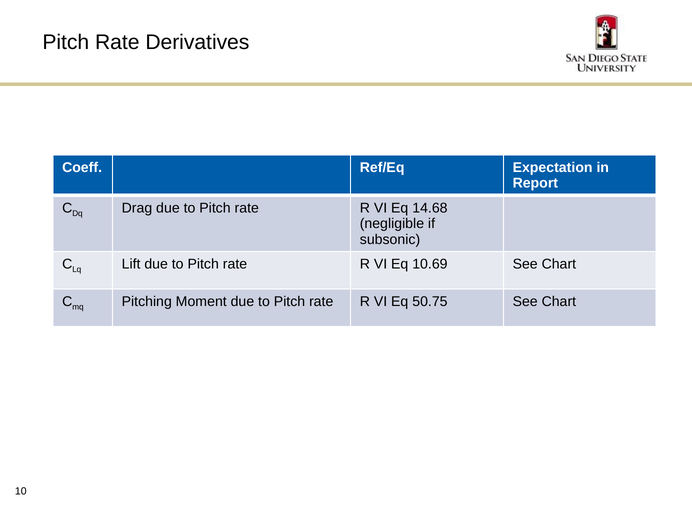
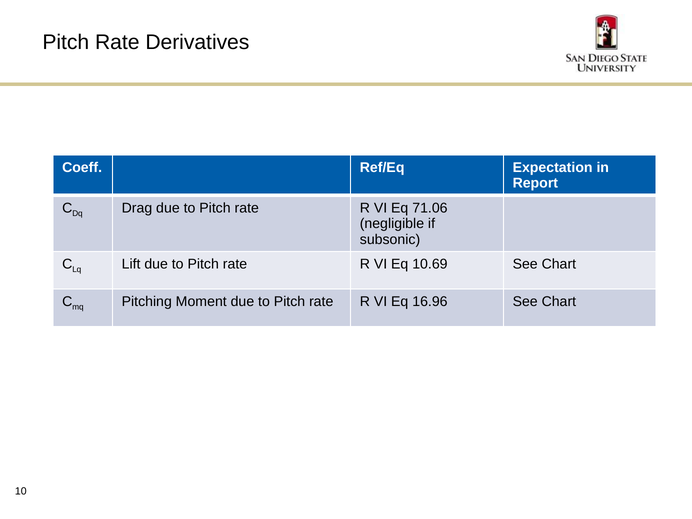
14.68: 14.68 -> 71.06
50.75: 50.75 -> 16.96
